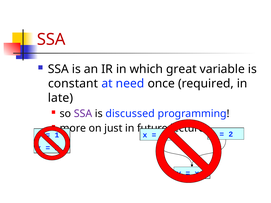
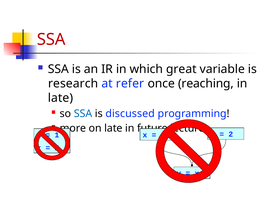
constant: constant -> research
need: need -> refer
required: required -> reaching
SSA at (83, 114) colour: purple -> blue
on just: just -> late
